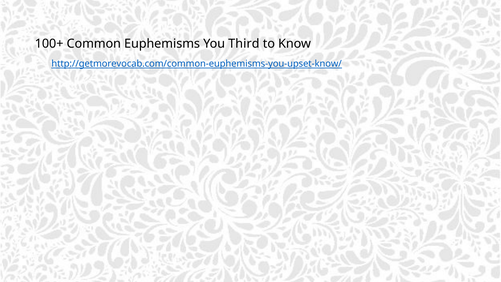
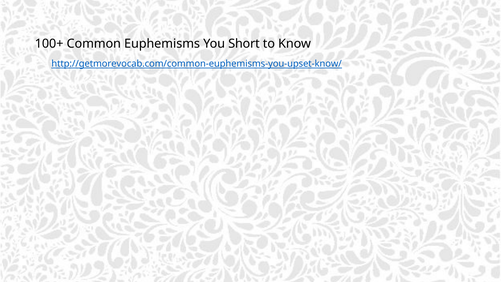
Third: Third -> Short
